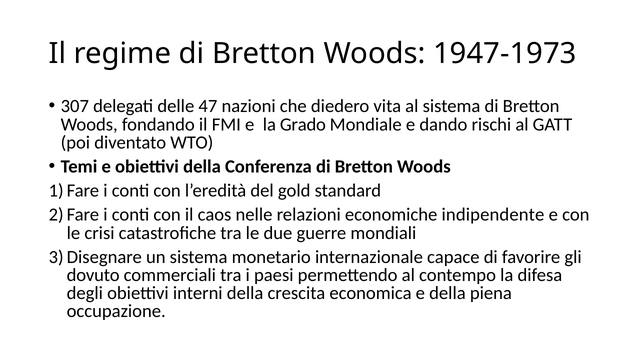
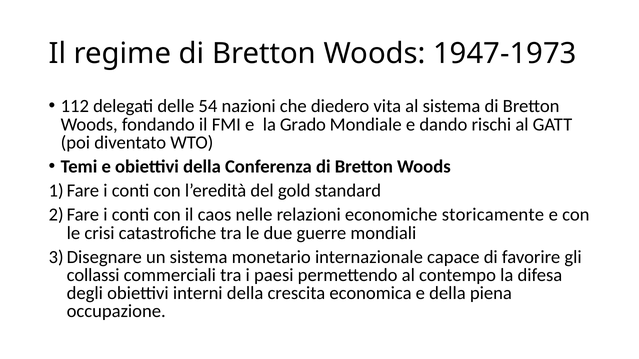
307: 307 -> 112
47: 47 -> 54
indipendente: indipendente -> storicamente
dovuto: dovuto -> collassi
